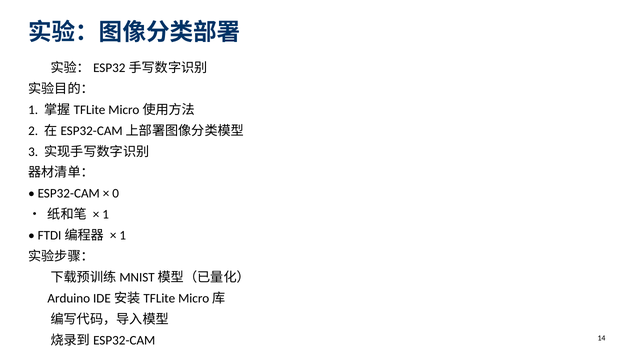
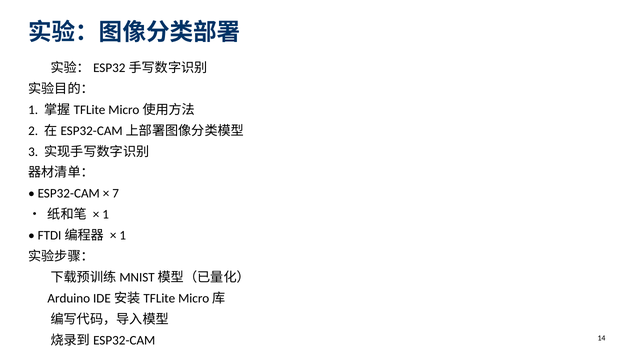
0: 0 -> 7
